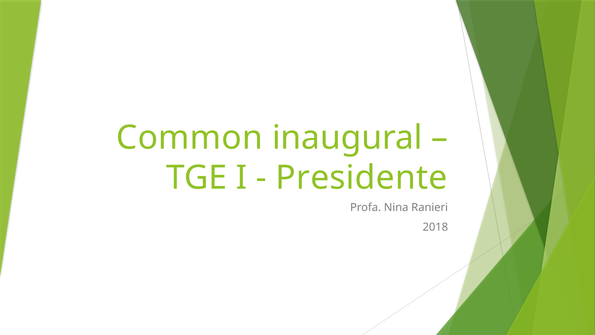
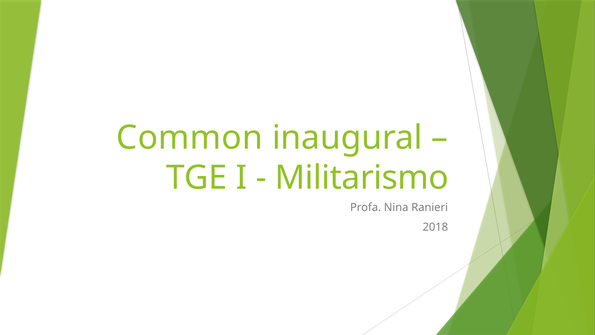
Presidente: Presidente -> Militarismo
